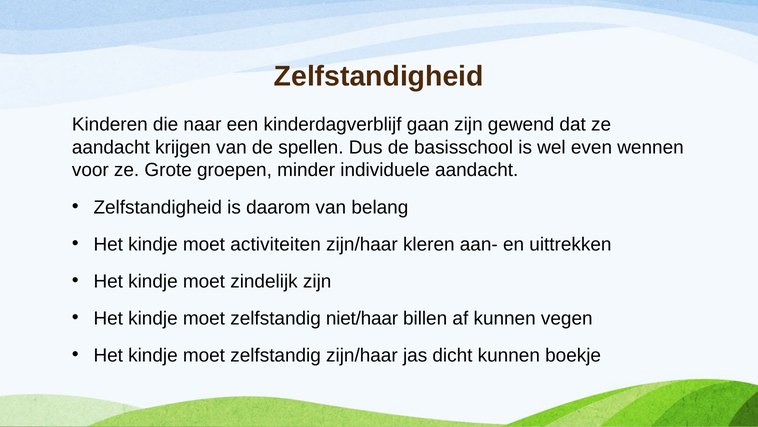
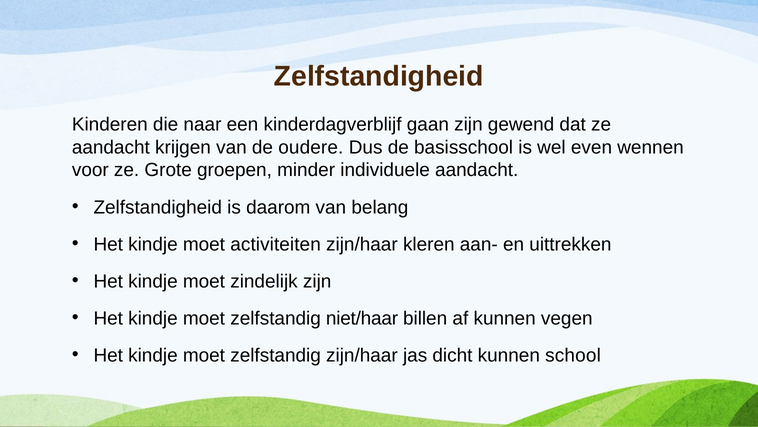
spellen: spellen -> oudere
boekje: boekje -> school
